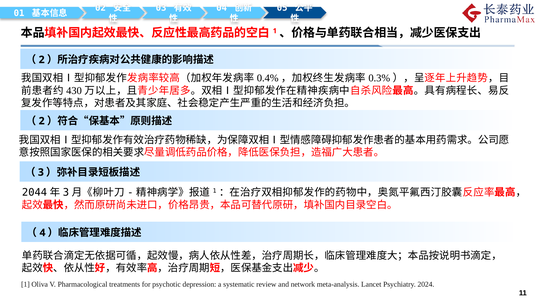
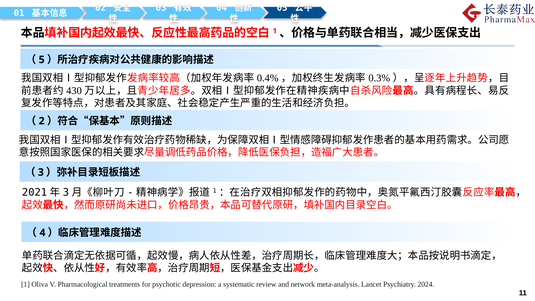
2 at (42, 60): 2 -> 5
2044: 2044 -> 2021
